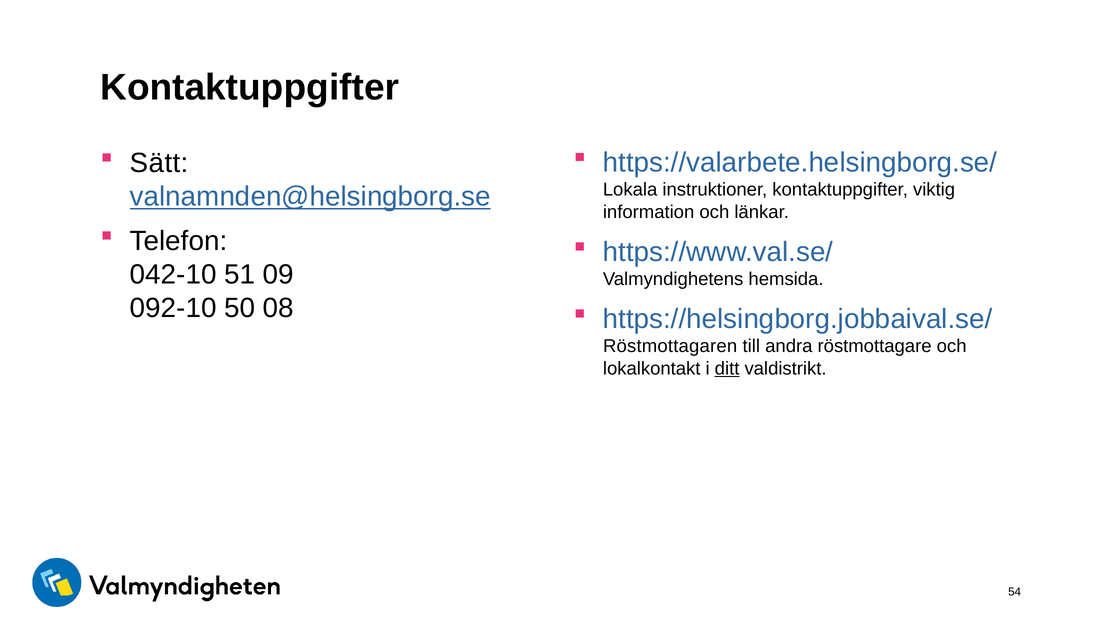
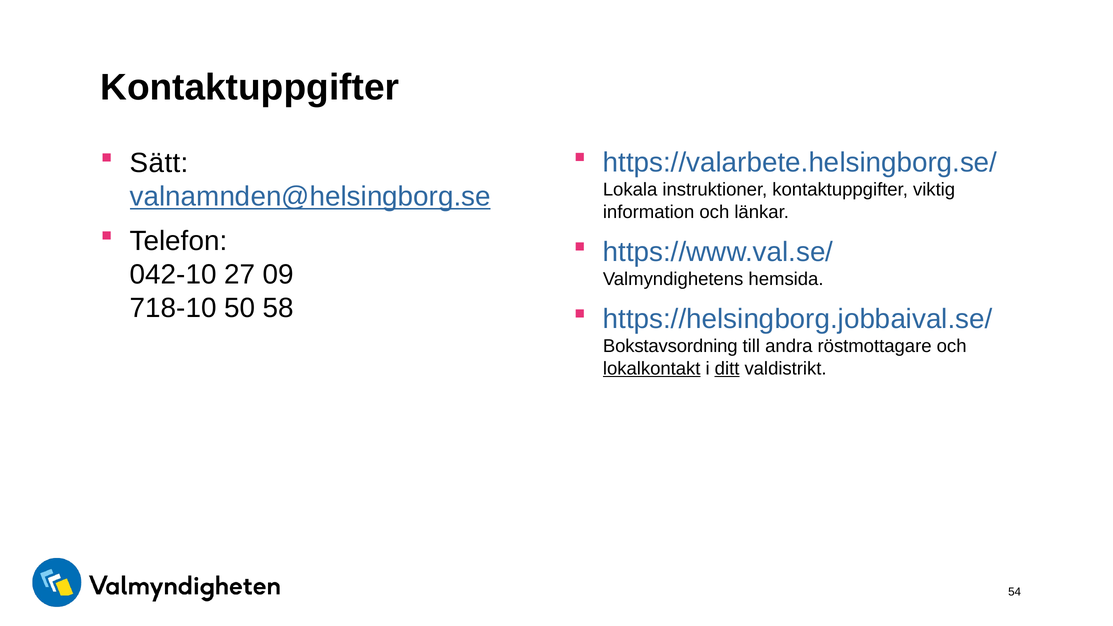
51: 51 -> 27
092-10: 092-10 -> 718-10
08: 08 -> 58
Röstmottagaren: Röstmottagaren -> Bokstavsordning
lokalkontakt underline: none -> present
